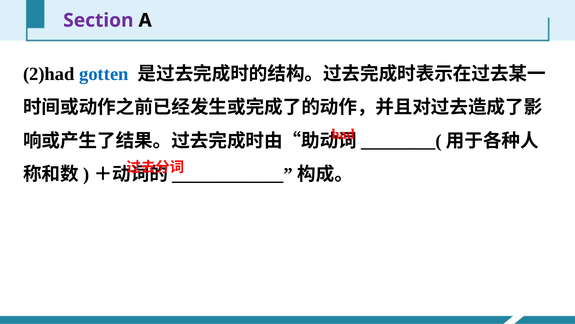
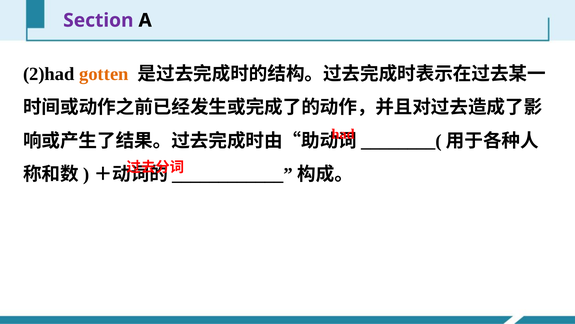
gotten colour: blue -> orange
